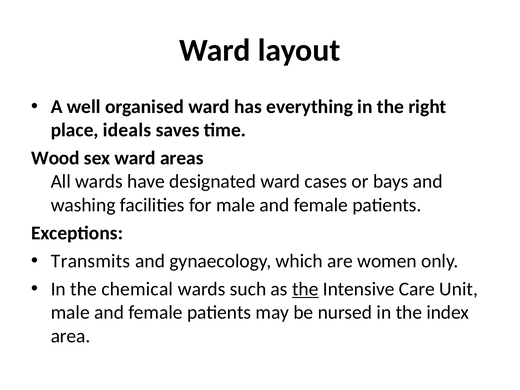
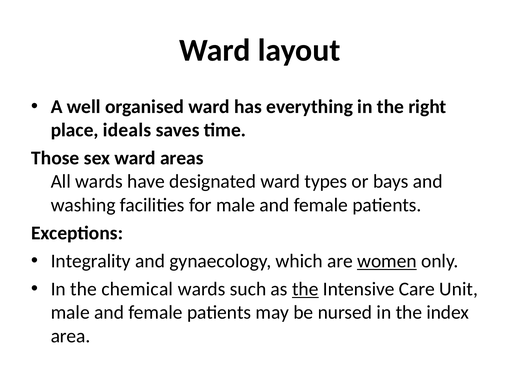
Wood: Wood -> Those
cases: cases -> types
Transmits: Transmits -> Integrality
women underline: none -> present
